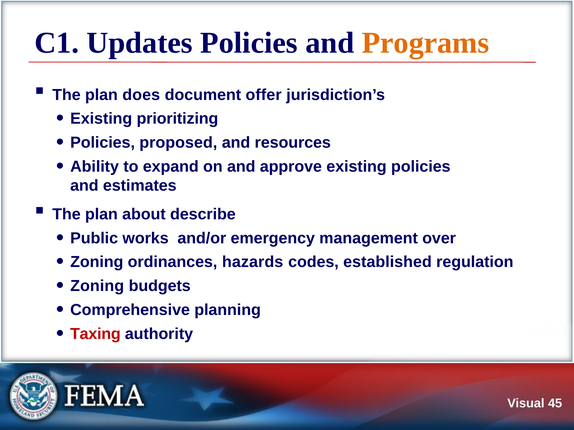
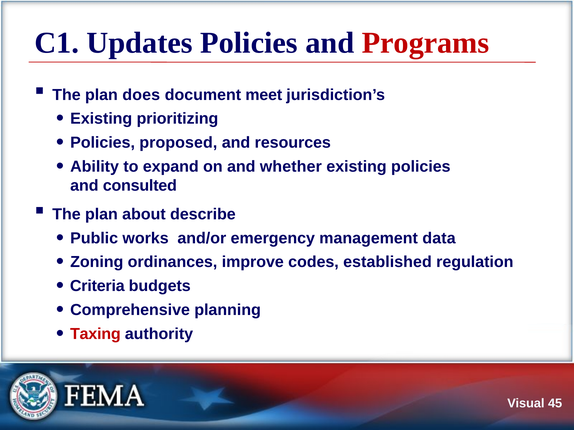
Programs colour: orange -> red
offer: offer -> meet
approve: approve -> whether
estimates: estimates -> consulted
over: over -> data
hazards: hazards -> improve
Zoning at (97, 286): Zoning -> Criteria
